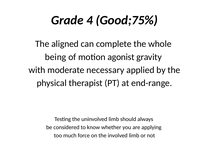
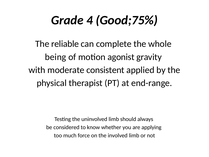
aligned: aligned -> reliable
necessary: necessary -> consistent
